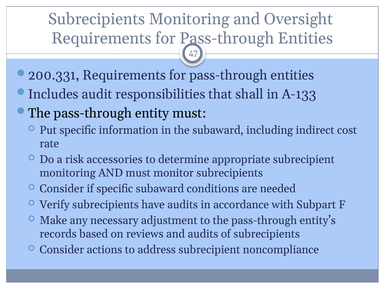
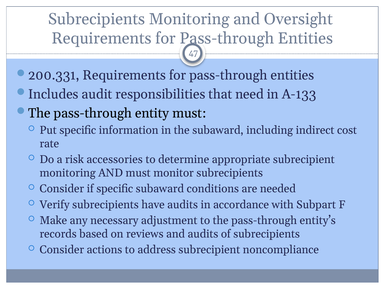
shall: shall -> need
